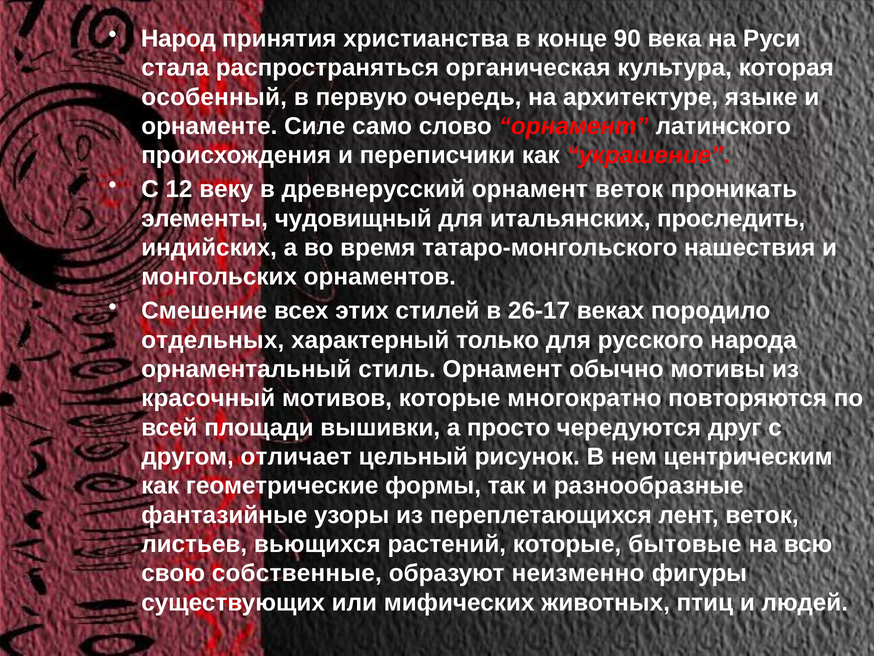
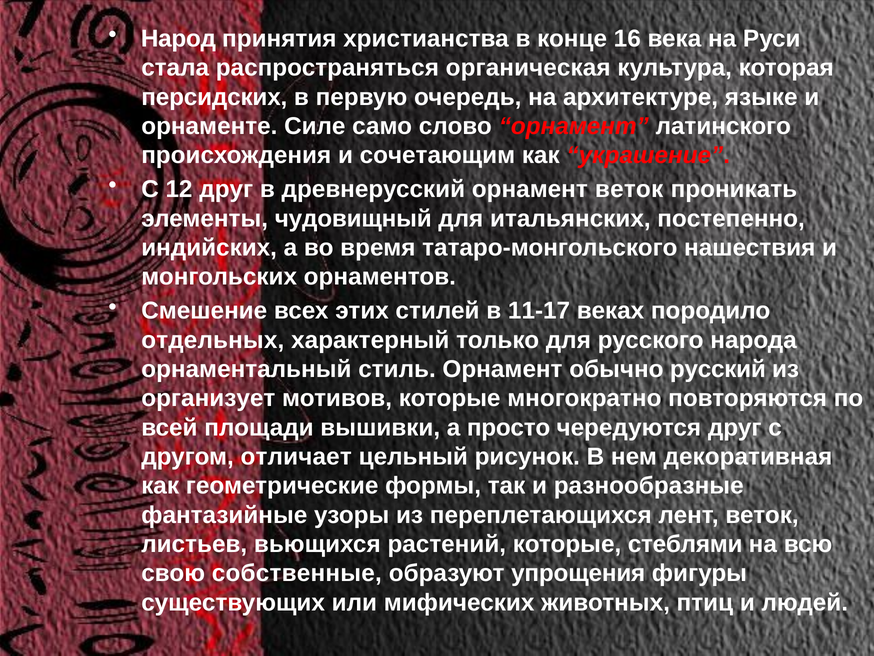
90: 90 -> 16
особенный: особенный -> персидских
переписчики: переписчики -> сочетающим
12 веку: веку -> друг
проследить: проследить -> постепенно
26-17: 26-17 -> 11-17
мотивы: мотивы -> русский
красочный: красочный -> организует
центрическим: центрическим -> декоративная
бытовые: бытовые -> стеблями
неизменно: неизменно -> упрощения
